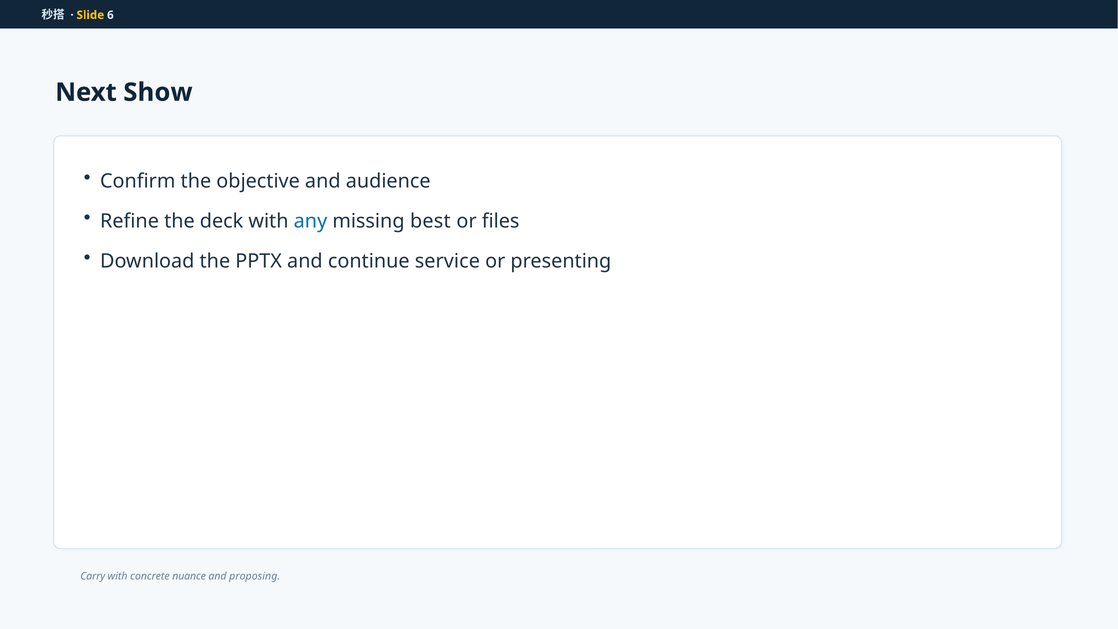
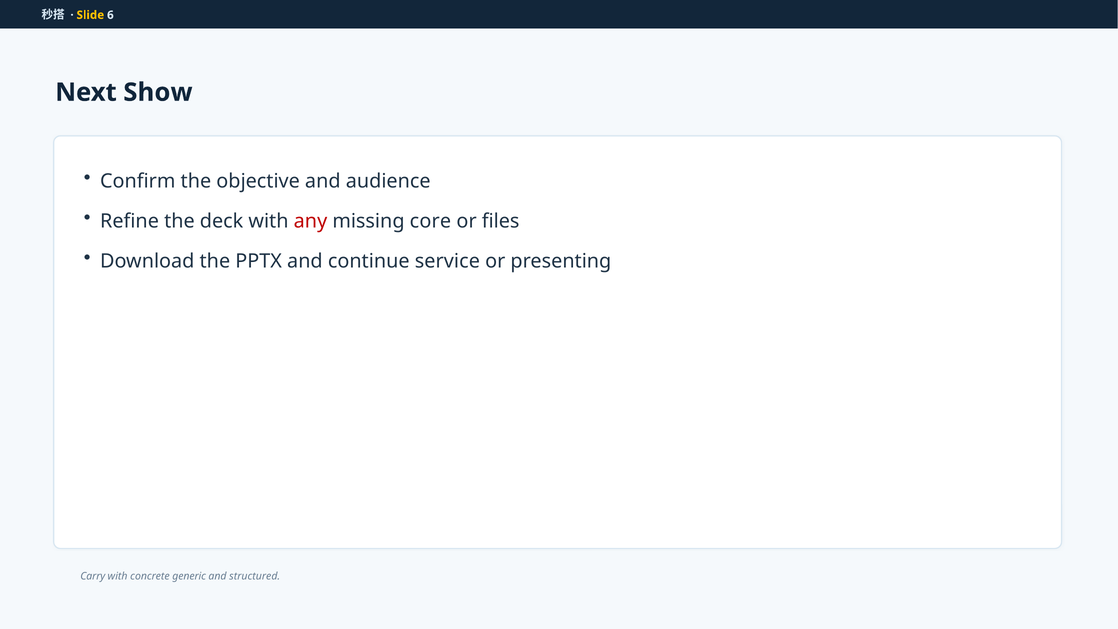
any colour: blue -> red
best: best -> core
nuance: nuance -> generic
proposing: proposing -> structured
